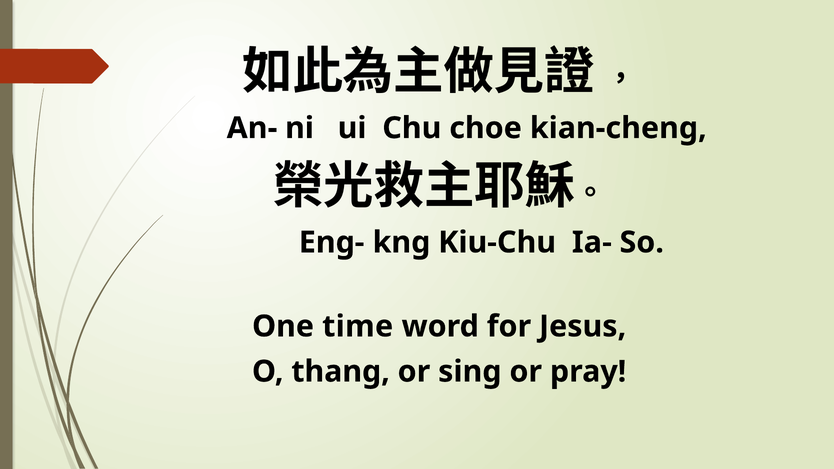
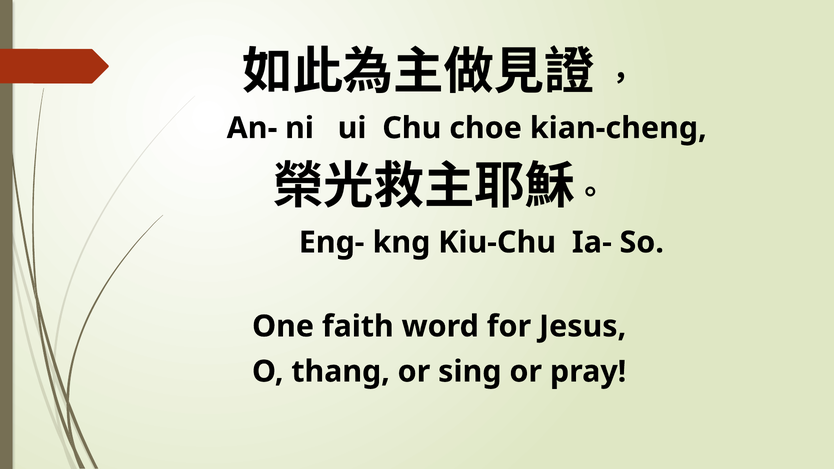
time: time -> faith
